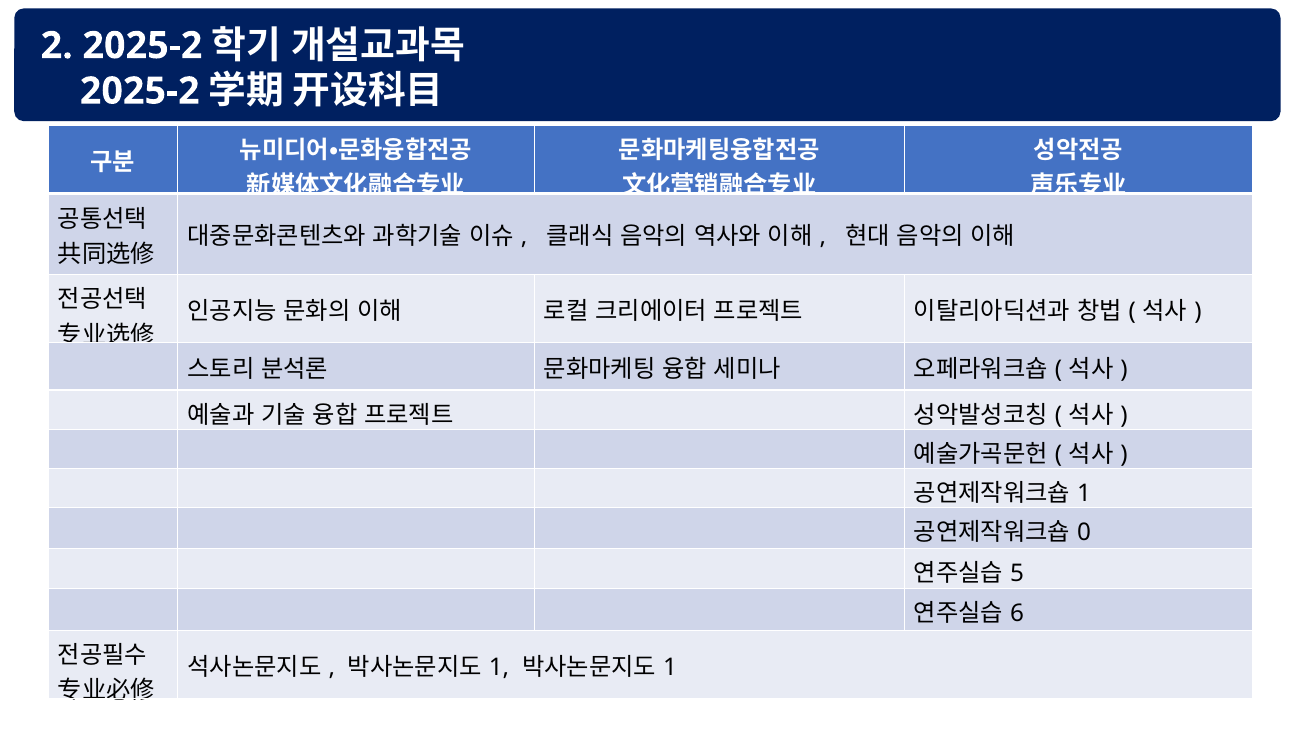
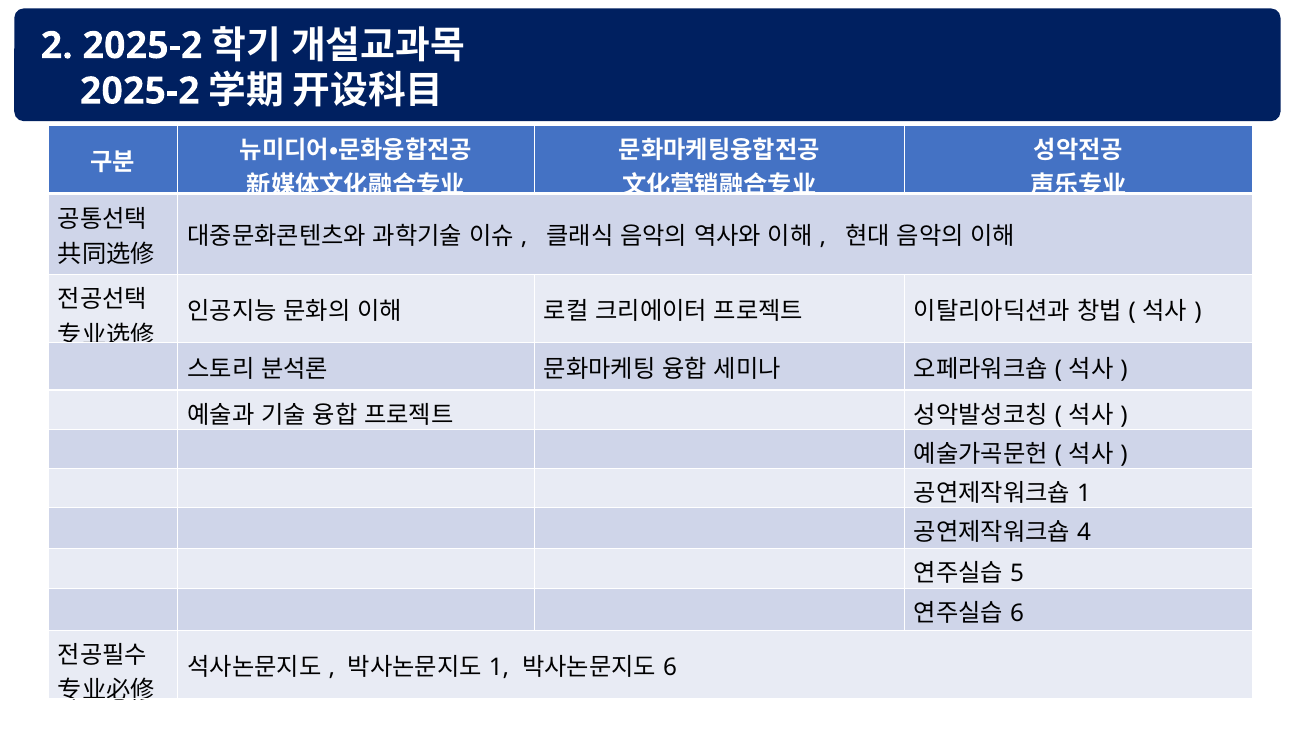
0: 0 -> 4
1 at (670, 667): 1 -> 6
